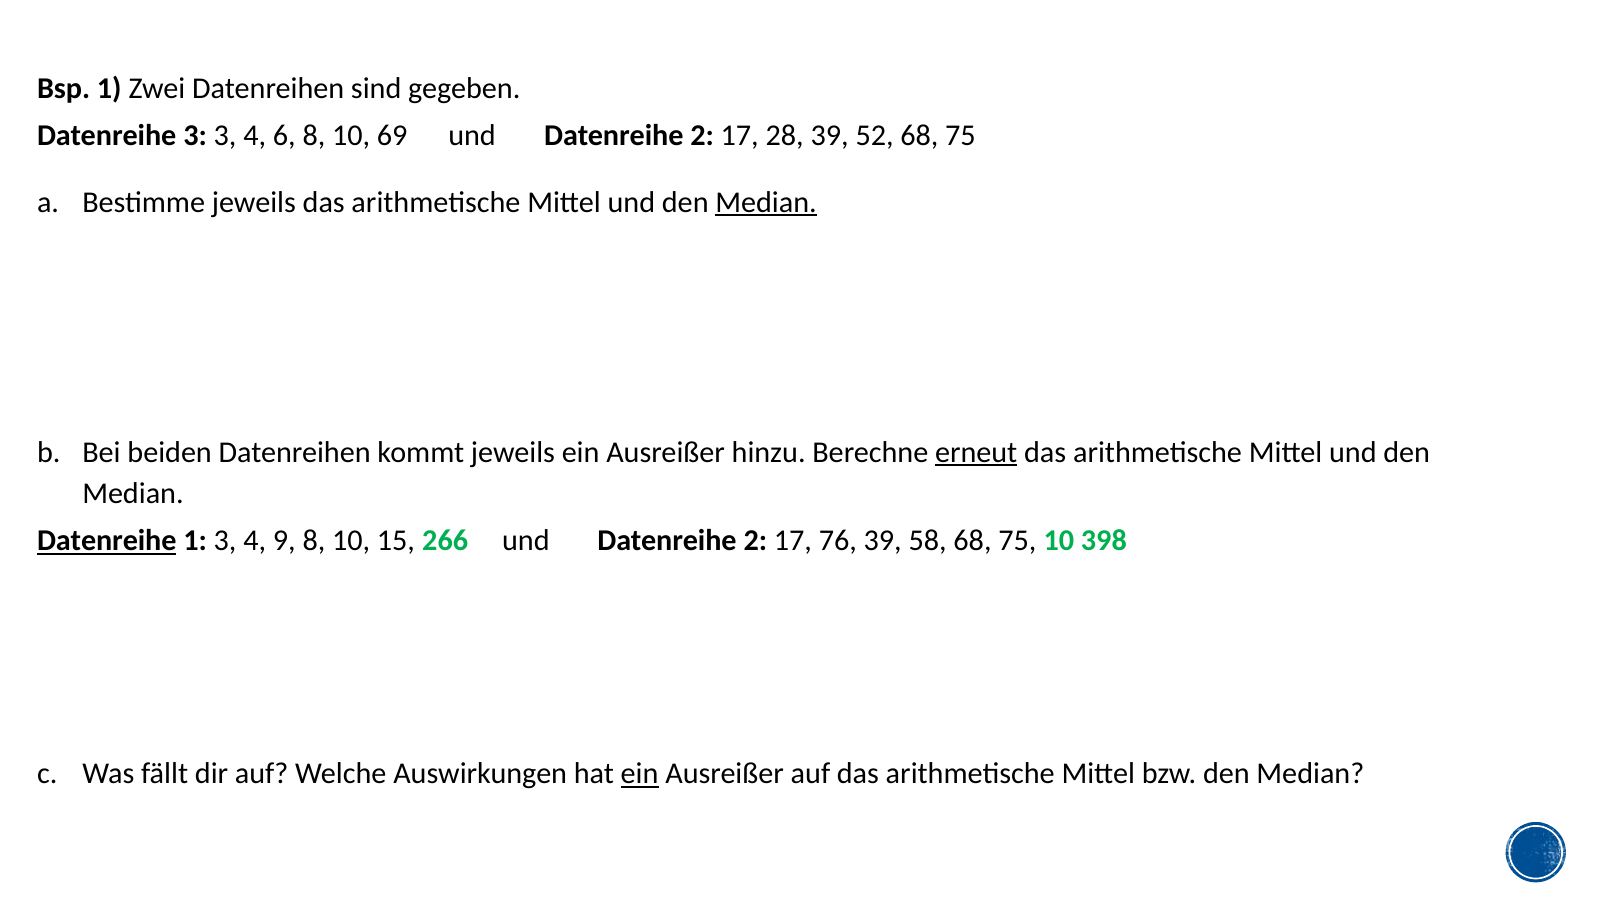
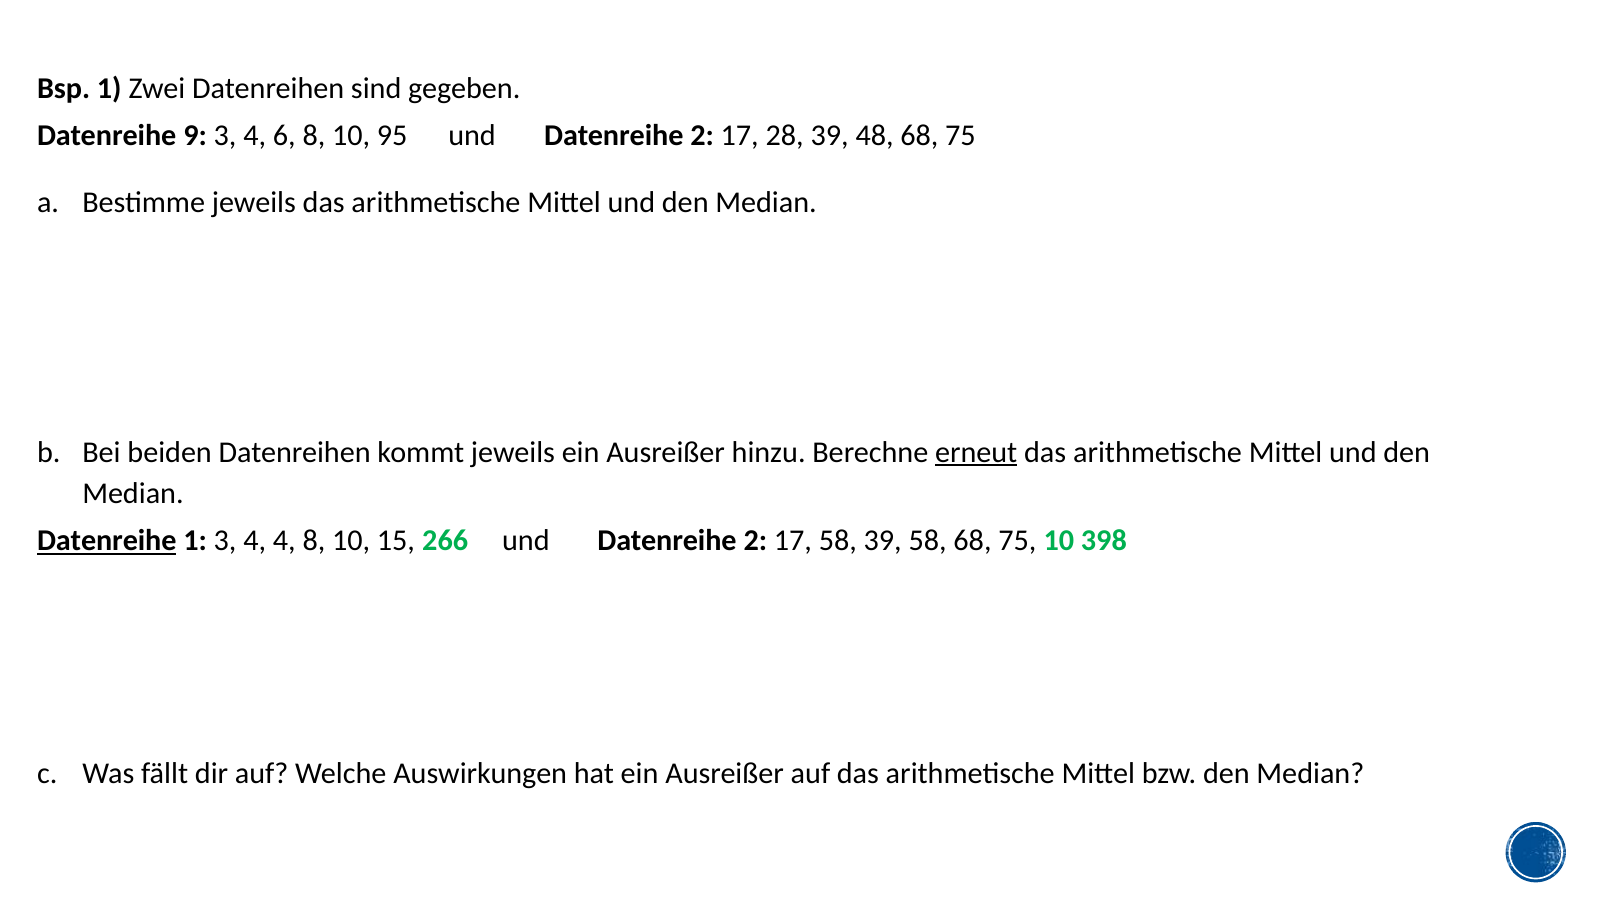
Datenreihe 3: 3 -> 9
69: 69 -> 95
52: 52 -> 48
Median at (766, 202) underline: present -> none
4 9: 9 -> 4
17 76: 76 -> 58
ein at (640, 774) underline: present -> none
